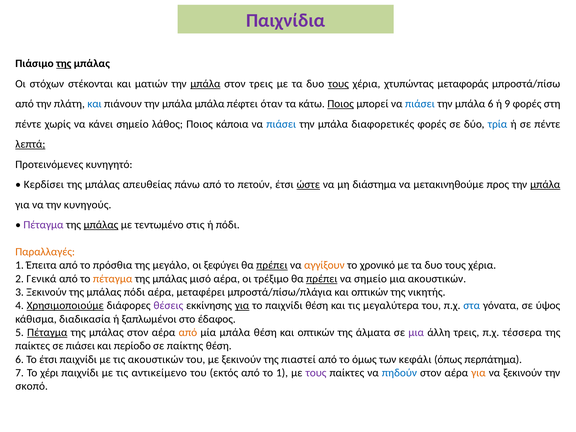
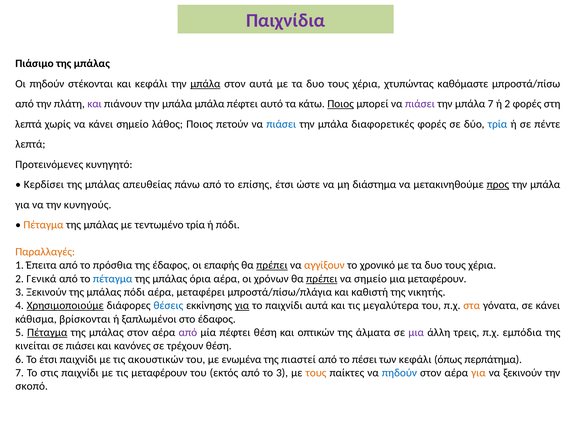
της at (64, 64) underline: present -> none
Οι στόχων: στόχων -> πηδούν
και ματιών: ματιών -> κεφάλι
στον τρεις: τρεις -> αυτά
τους at (338, 84) underline: present -> none
μεταφοράς: μεταφοράς -> καθόμαστε
και at (95, 104) colour: blue -> purple
όταν: όταν -> αυτό
πιάσει at (420, 104) colour: blue -> purple
μπάλα 6: 6 -> 7
ή 9: 9 -> 2
πέντε at (28, 124): πέντε -> λεπτά
κάποια: κάποια -> πετούν
λεπτά at (30, 144) underline: present -> none
πετούν: πετούν -> επίσης
ώστε underline: present -> none
προς underline: none -> present
μπάλα at (545, 185) underline: present -> none
Πέταγμα at (43, 225) colour: purple -> orange
μπάλας at (101, 225) underline: present -> none
τεντωμένο στις: στις -> τρία
της μεγάλο: μεγάλο -> έδαφος
ξεφύγει: ξεφύγει -> επαφής
πέταγμα at (113, 279) colour: orange -> blue
μισό: μισό -> όρια
τρέξιμο: τρέξιμο -> χρόνων
μια ακουστικών: ακουστικών -> μεταφέρουν
μπροστά/πίσω/πλάγια και οπτικών: οπτικών -> καθιστή
θέσεις colour: purple -> blue
παιχνίδι θέση: θέση -> αυτά
στα colour: blue -> orange
σε ύψος: ύψος -> κάνει
διαδικασία: διαδικασία -> βρίσκονται
από at (188, 332) colour: orange -> purple
μία μπάλα: μπάλα -> πέφτει
τέσσερα: τέσσερα -> εμπόδια
παίκτες at (33, 346): παίκτες -> κινείται
περίοδο: περίοδο -> κανόνες
παίκτης: παίκτης -> τρέχουν
με ξεκινούν: ξεκινούν -> ενωμένα
όμως: όμως -> πέσει
χέρι: χέρι -> στις
τις αντικείμενο: αντικείμενο -> μεταφέρουν
το 1: 1 -> 3
τους at (316, 373) colour: purple -> orange
